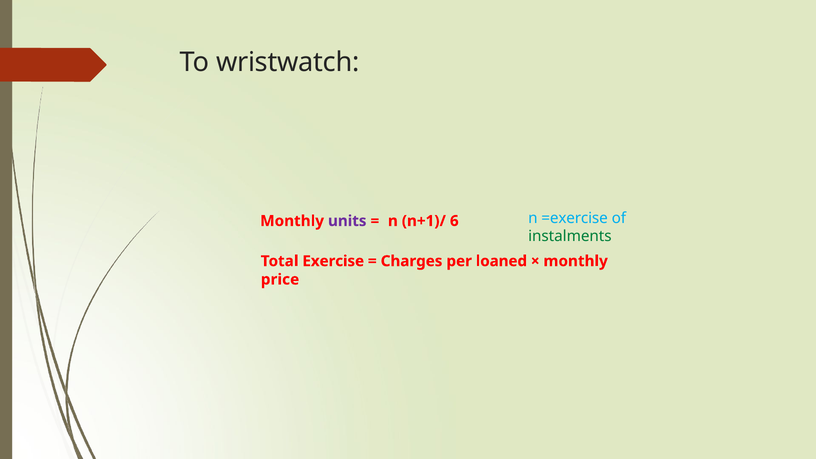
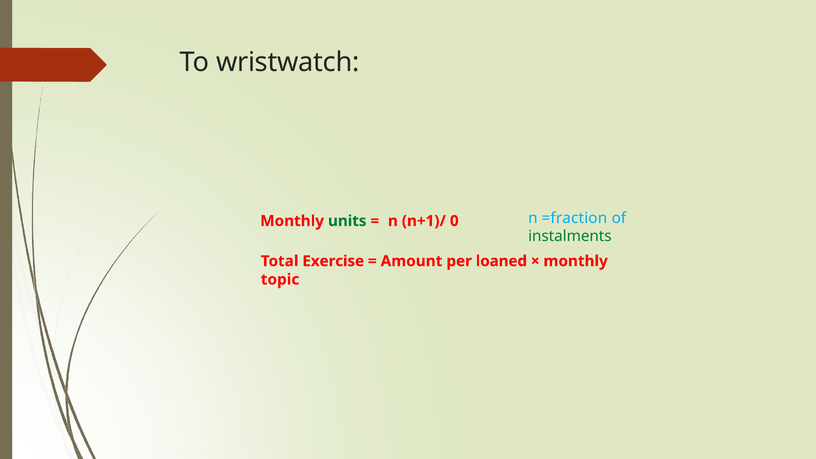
units colour: purple -> green
6: 6 -> 0
=exercise: =exercise -> =fraction
Charges: Charges -> Amount
price: price -> topic
